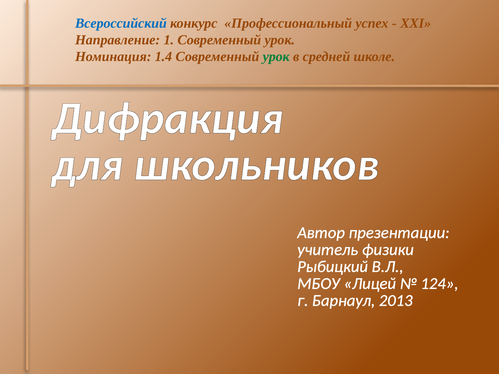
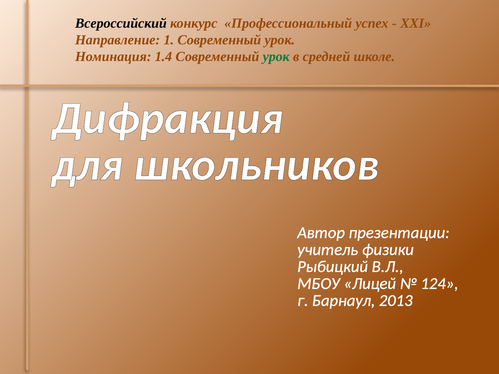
Всероссийский colour: blue -> black
